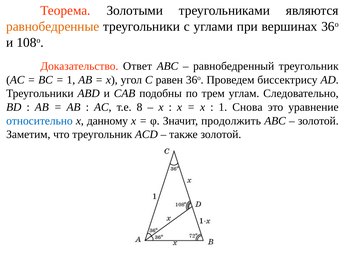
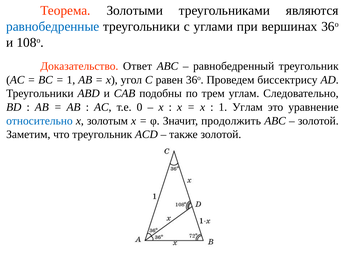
равнобедренные colour: orange -> blue
8: 8 -> 0
1 Снова: Снова -> Углам
данному: данному -> золотым
